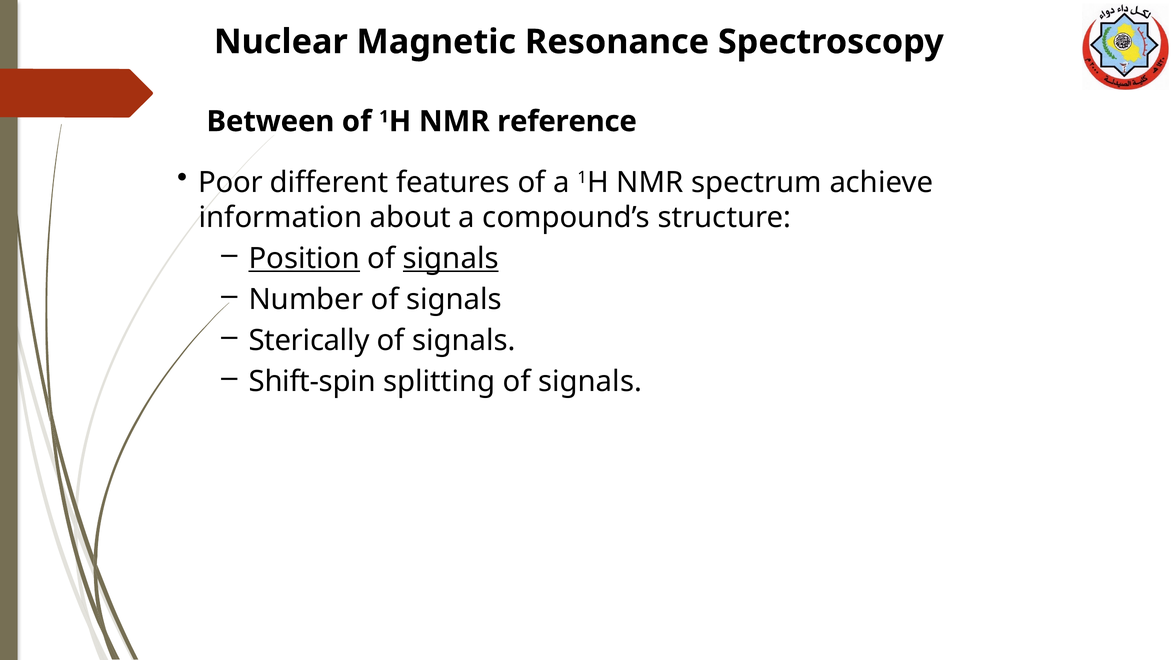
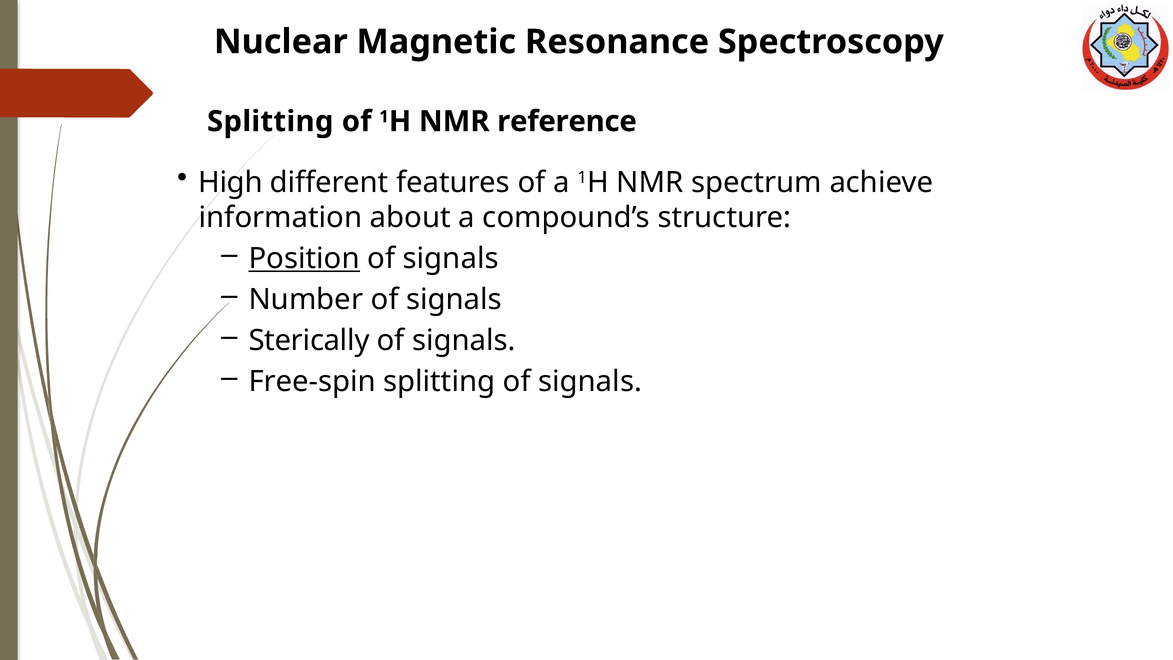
Between at (270, 121): Between -> Splitting
Poor: Poor -> High
signals at (451, 259) underline: present -> none
Shift-spin: Shift-spin -> Free-spin
